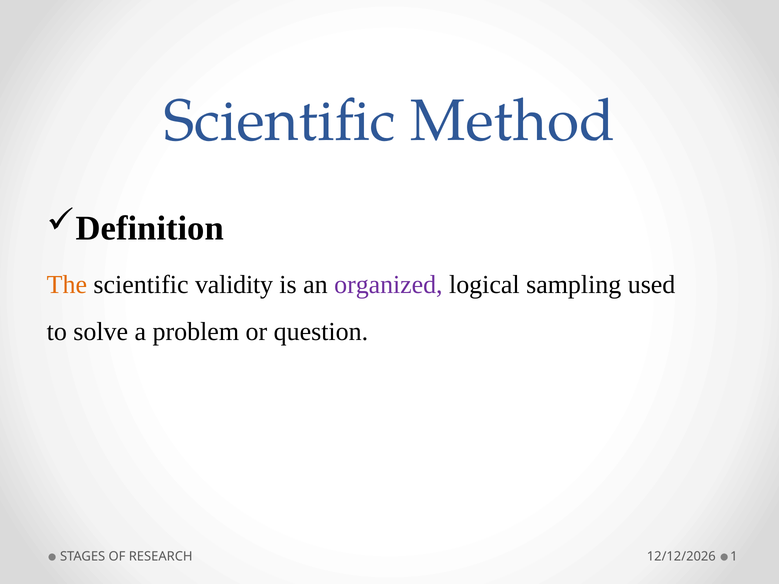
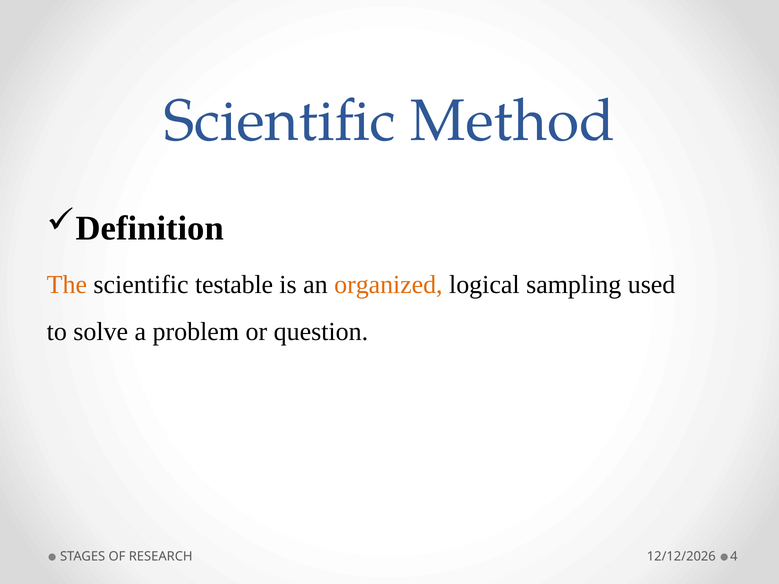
validity: validity -> testable
organized colour: purple -> orange
1: 1 -> 4
